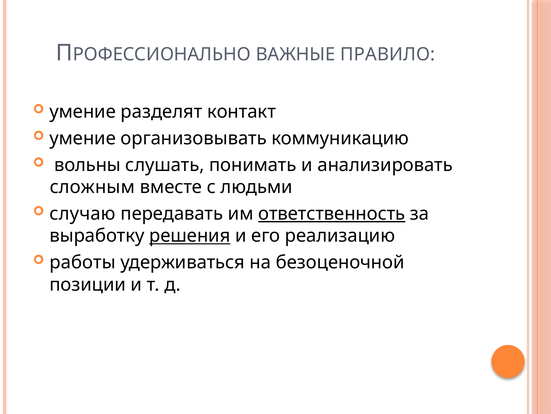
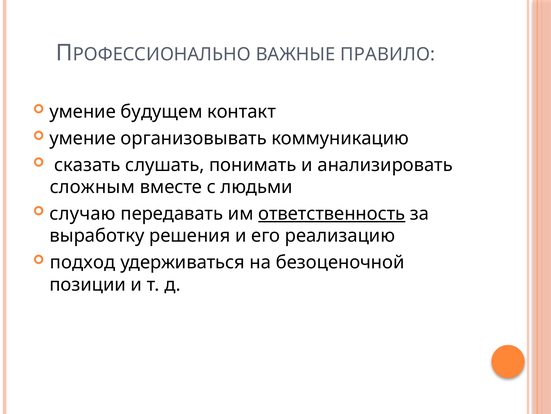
разделят: разделят -> будущем
вольны: вольны -> сказать
решения underline: present -> none
работы: работы -> подход
